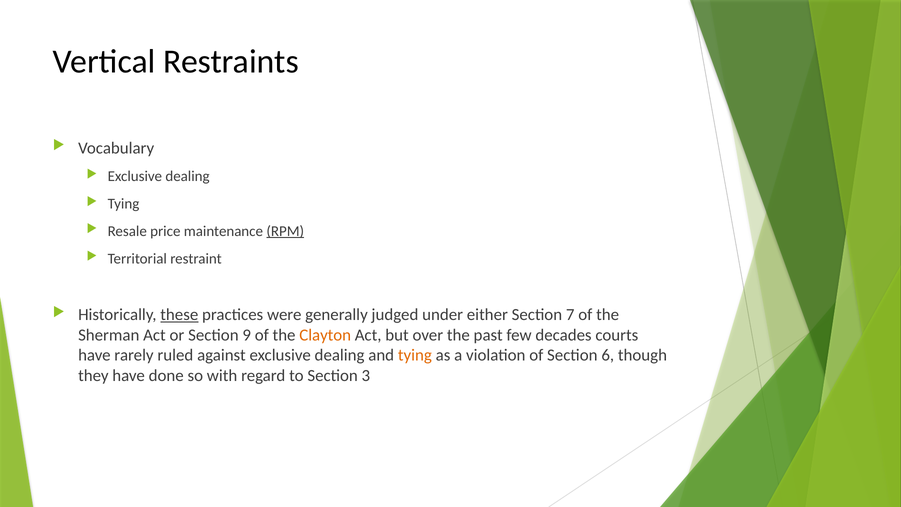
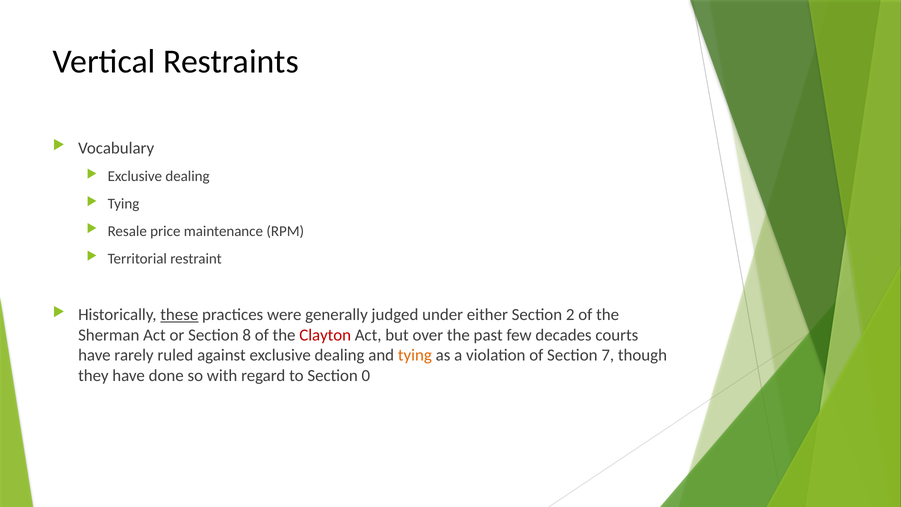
RPM underline: present -> none
7: 7 -> 2
9: 9 -> 8
Clayton colour: orange -> red
6: 6 -> 7
3: 3 -> 0
